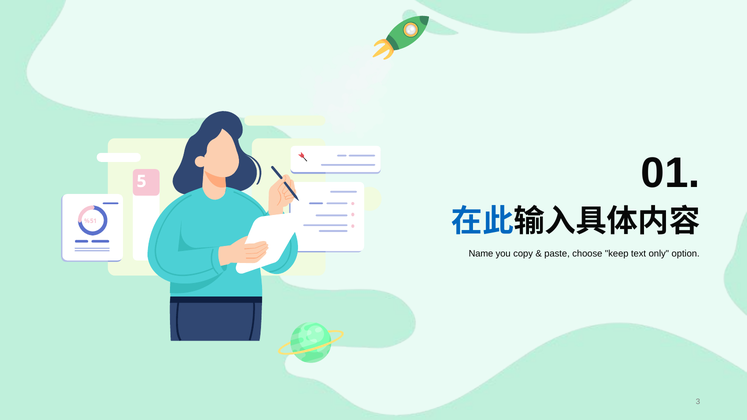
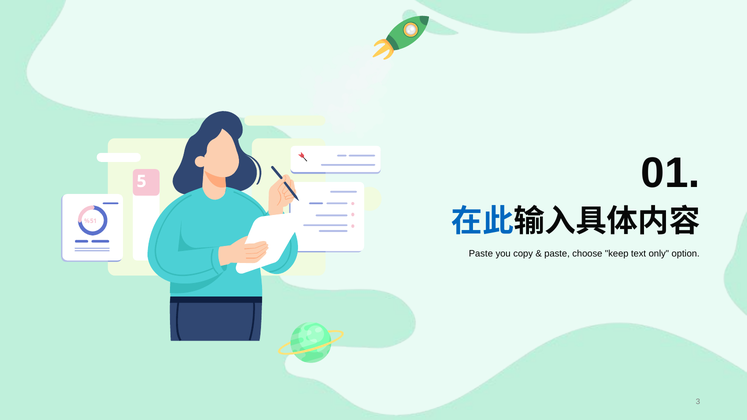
Name at (481, 254): Name -> Paste
